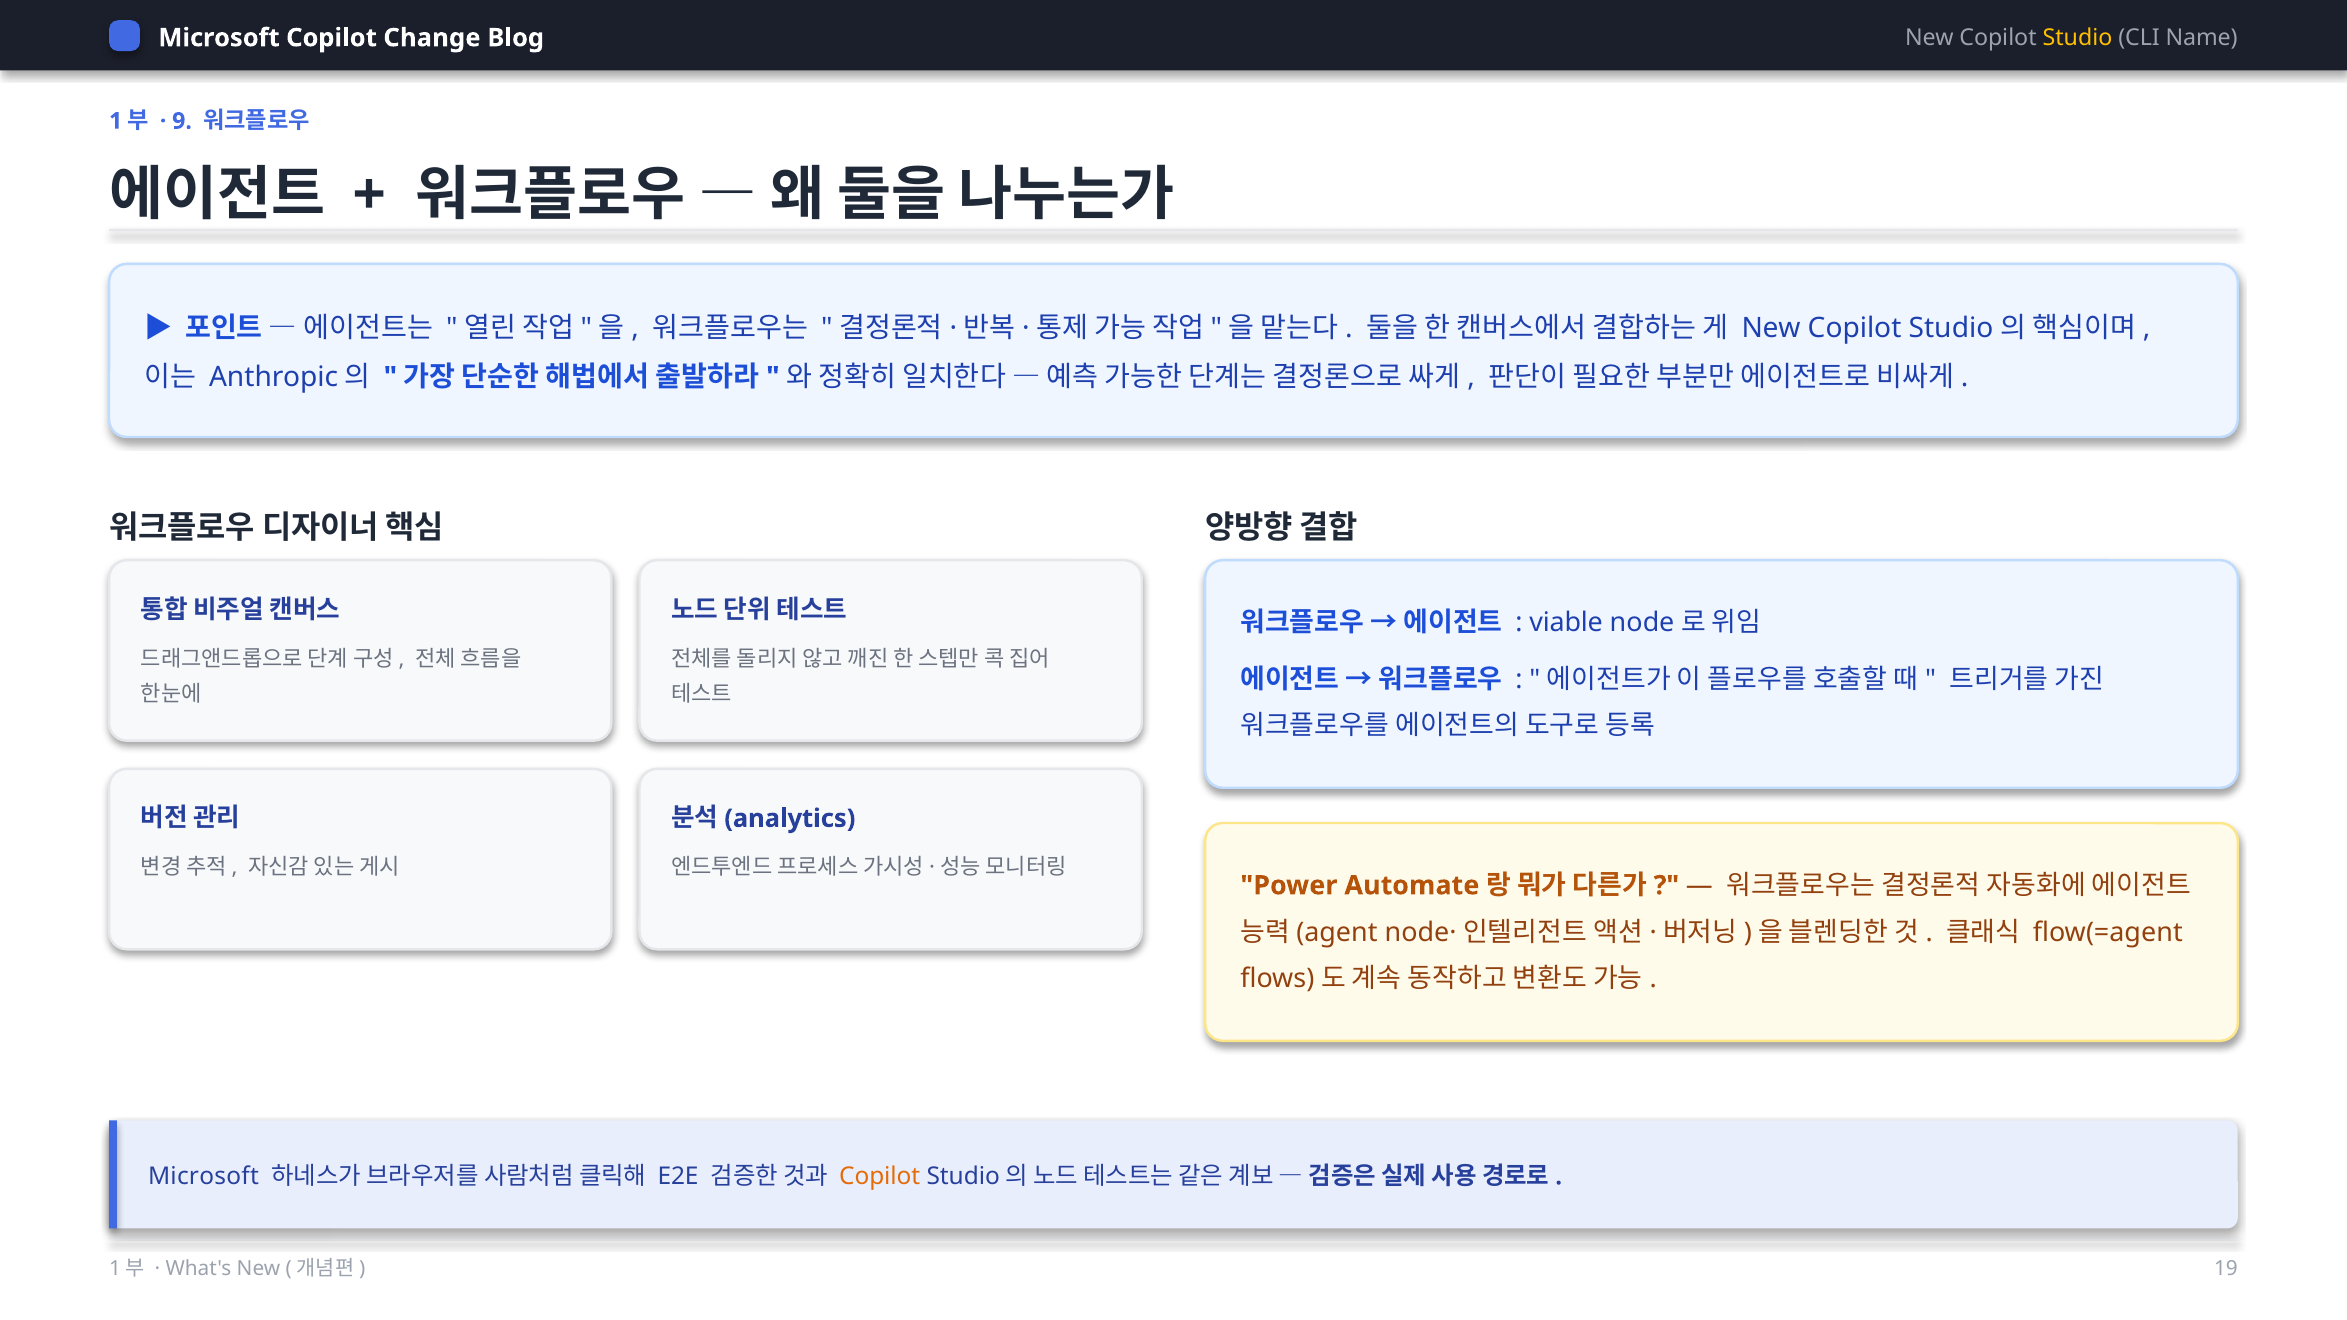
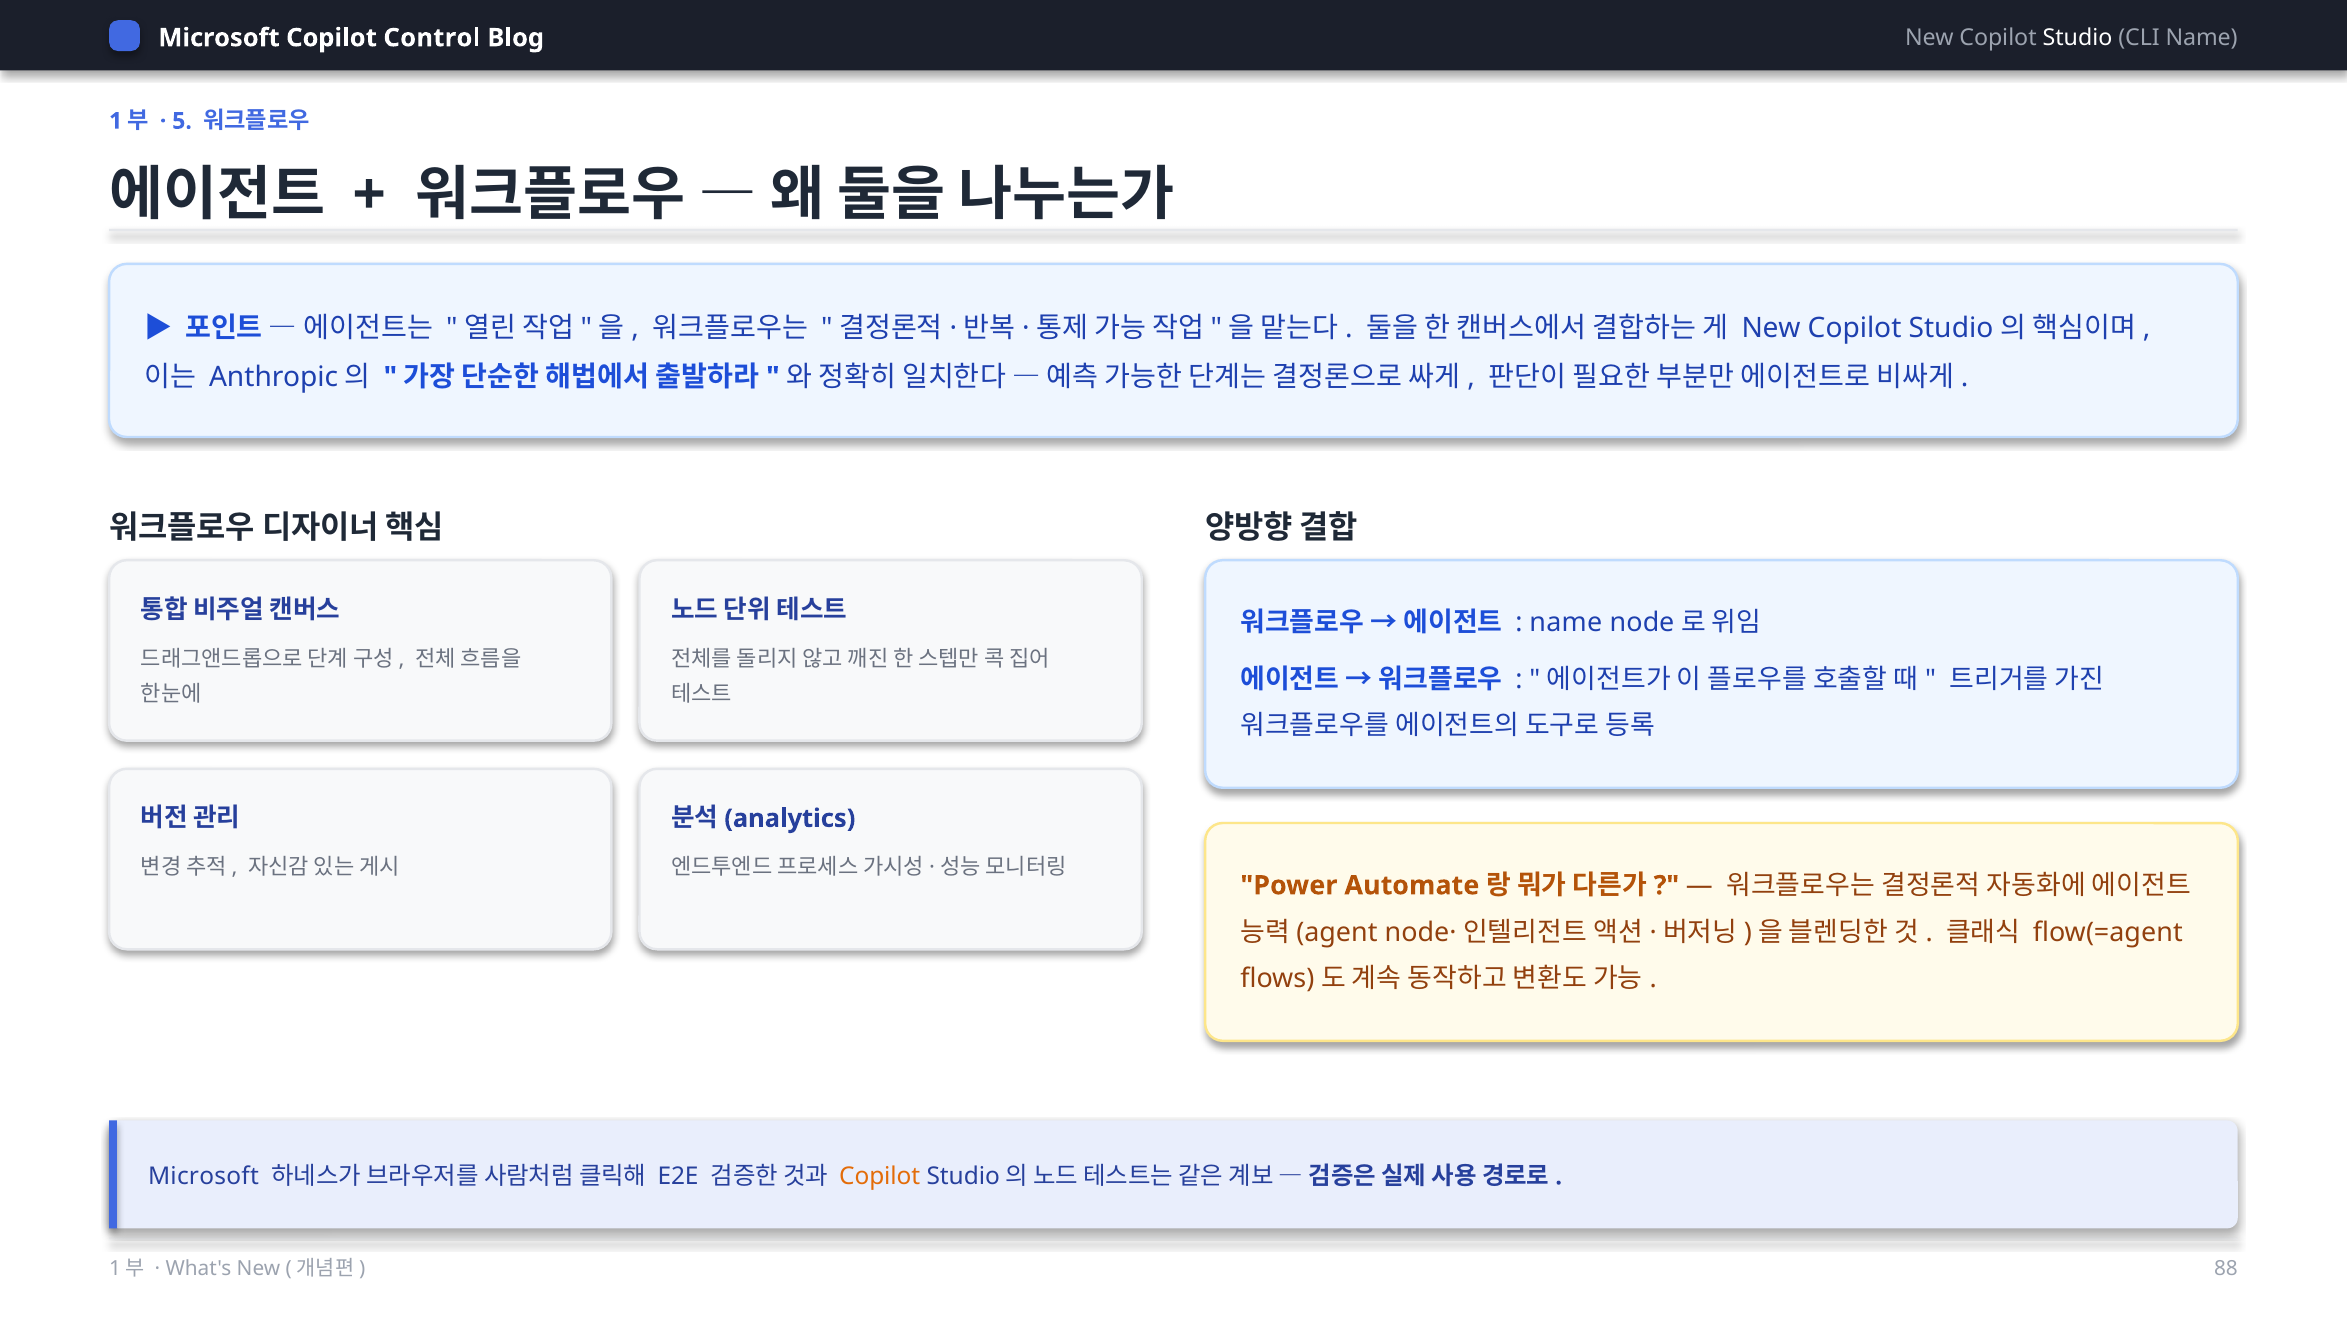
Change: Change -> Control
Studio colour: yellow -> white
9: 9 -> 5
viable at (1566, 623): viable -> name
19: 19 -> 88
